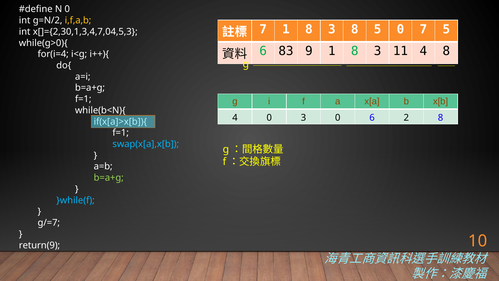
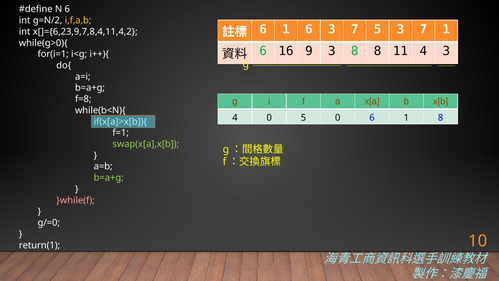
N 0: 0 -> 6
7 at (263, 29): 7 -> 6
8 at (309, 29): 8 -> 6
8 at (355, 29): 8 -> 7
5 0: 0 -> 3
7 5: 5 -> 1
x[]={2,30,1,3,4,7,04,5,3: x[]={2,30,1,3,4,7,04,5,3 -> x[]={6,23,9,7,8,4,11,4,2
83: 83 -> 16
9 1: 1 -> 3
3 at (378, 51): 3 -> 8
4 8: 8 -> 3
for(i=4: for(i=4 -> for(i=1
f=1 at (83, 99): f=1 -> f=8
0 3: 3 -> 5
0 6 2: 2 -> 1
swap(x[a],x[b colour: light blue -> light green
}while(f colour: light blue -> pink
g/=7: g/=7 -> g/=0
return(9: return(9 -> return(1
